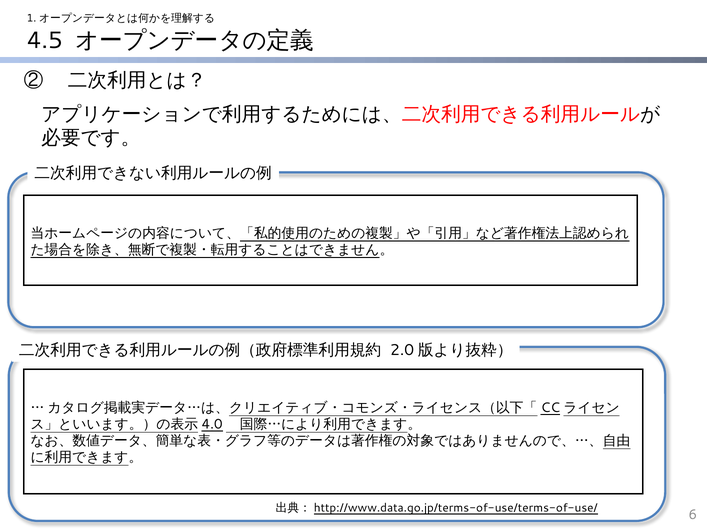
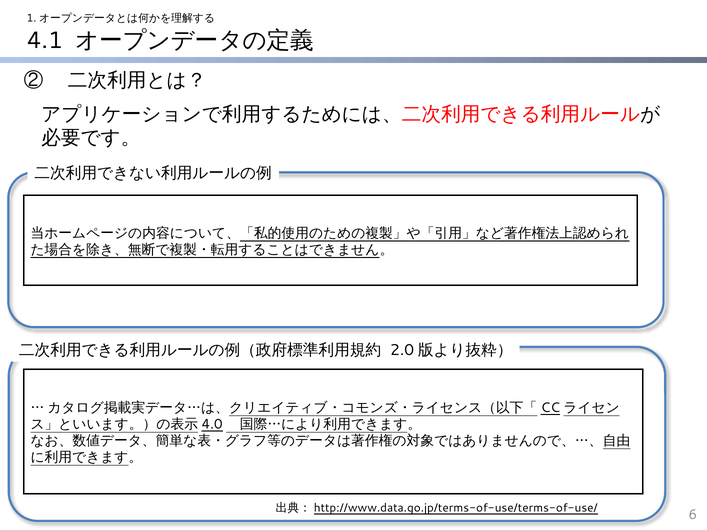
4.5: 4.5 -> 4.1
